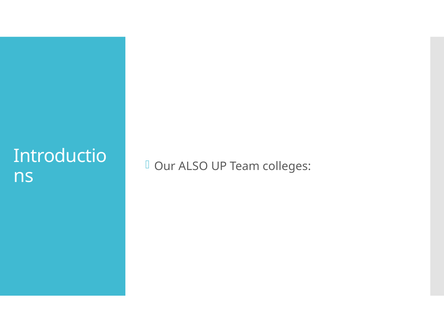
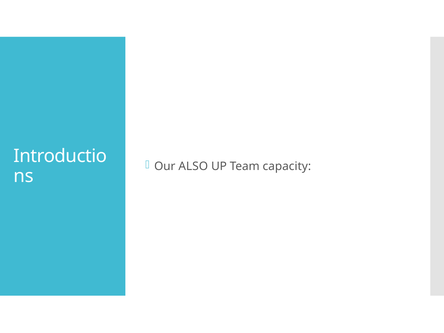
colleges: colleges -> capacity
